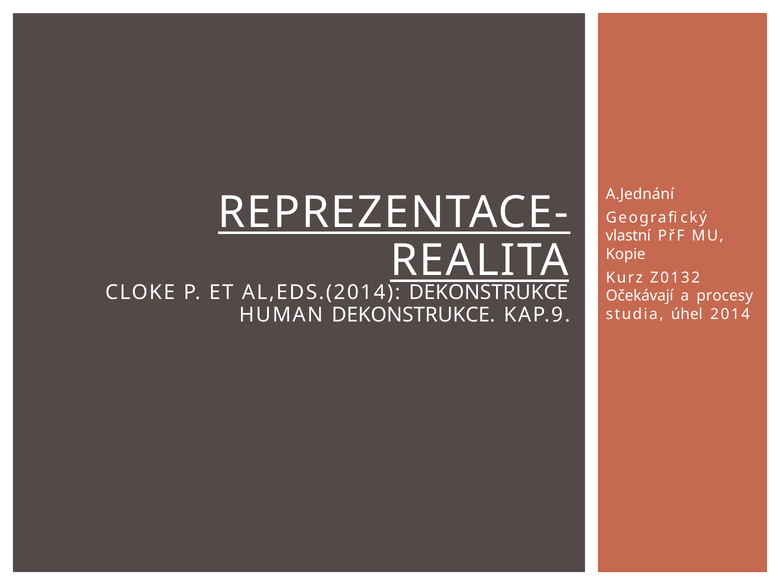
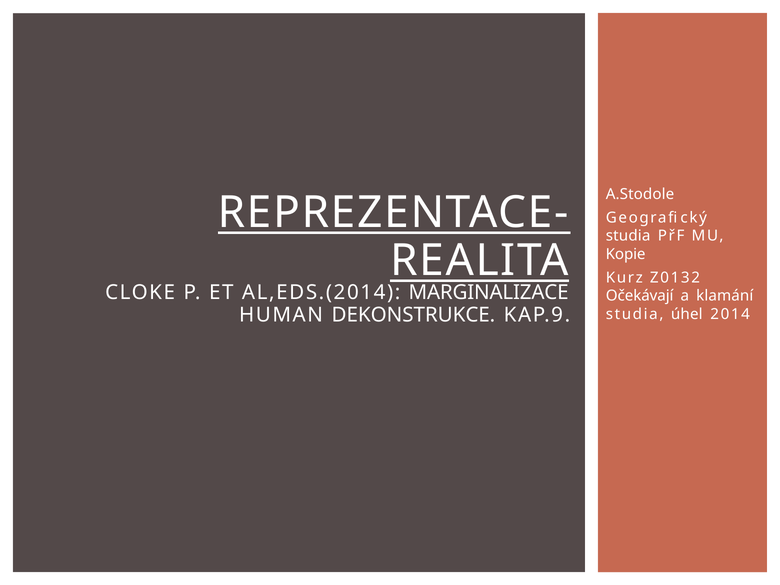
A.Jednání: A.Jednání -> A.Stodole
vlastní at (628, 236): vlastní -> studia
AL,EDS.(2014 DEKONSTRUKCE: DEKONSTRUKCE -> MARGINALIZACE
procesy: procesy -> klamání
